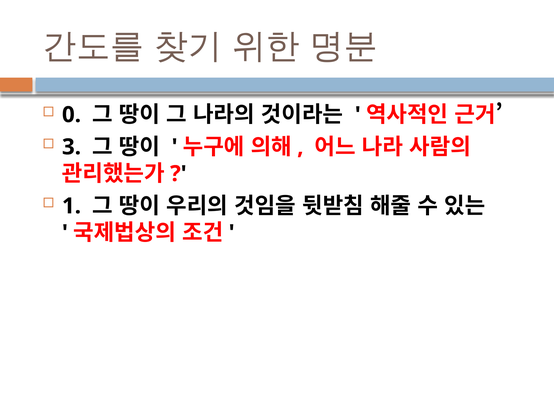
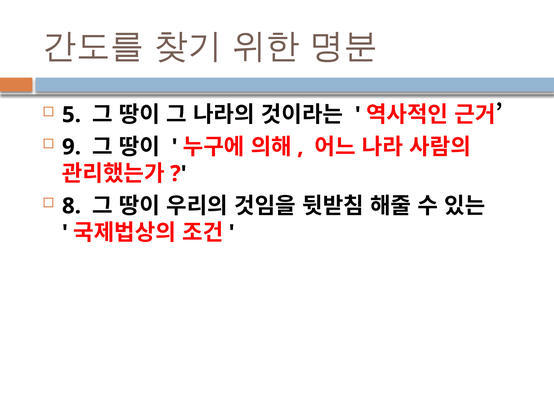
0: 0 -> 5
3: 3 -> 9
1: 1 -> 8
